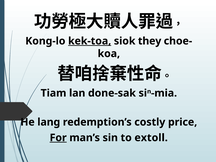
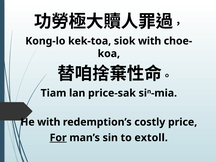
kek-toa underline: present -> none
siok they: they -> with
done-sak: done-sak -> price-sak
He lang: lang -> with
